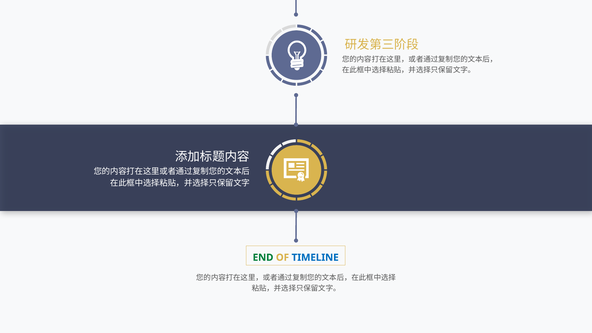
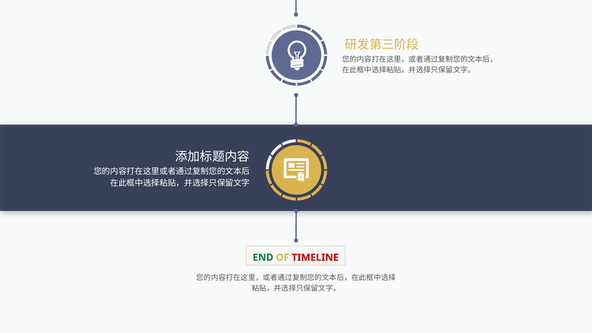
TIMELINE colour: blue -> red
